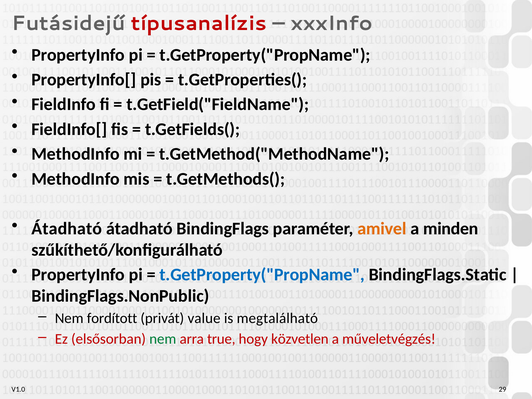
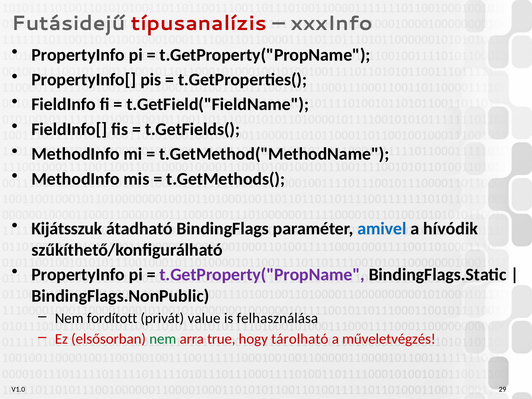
Átadható at (67, 229): Átadható -> Kijátsszuk
amivel colour: orange -> blue
minden: minden -> hívódik
t.GetProperty("PropName at (262, 275) colour: blue -> purple
megtalálható: megtalálható -> felhasználása
közvetlen: közvetlen -> tárolható
